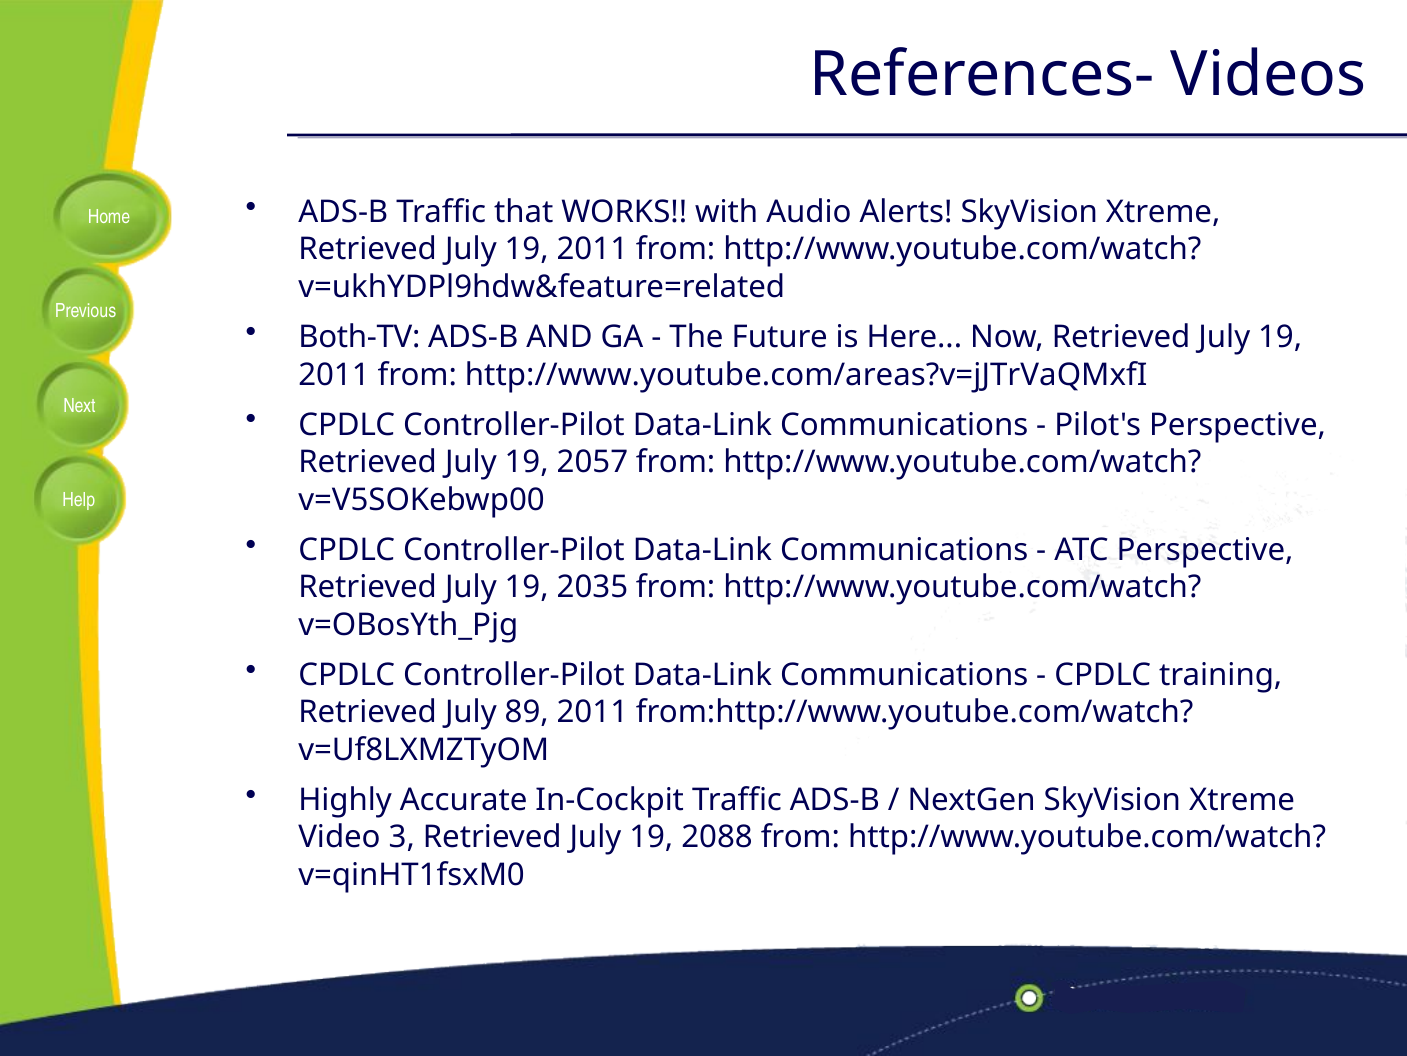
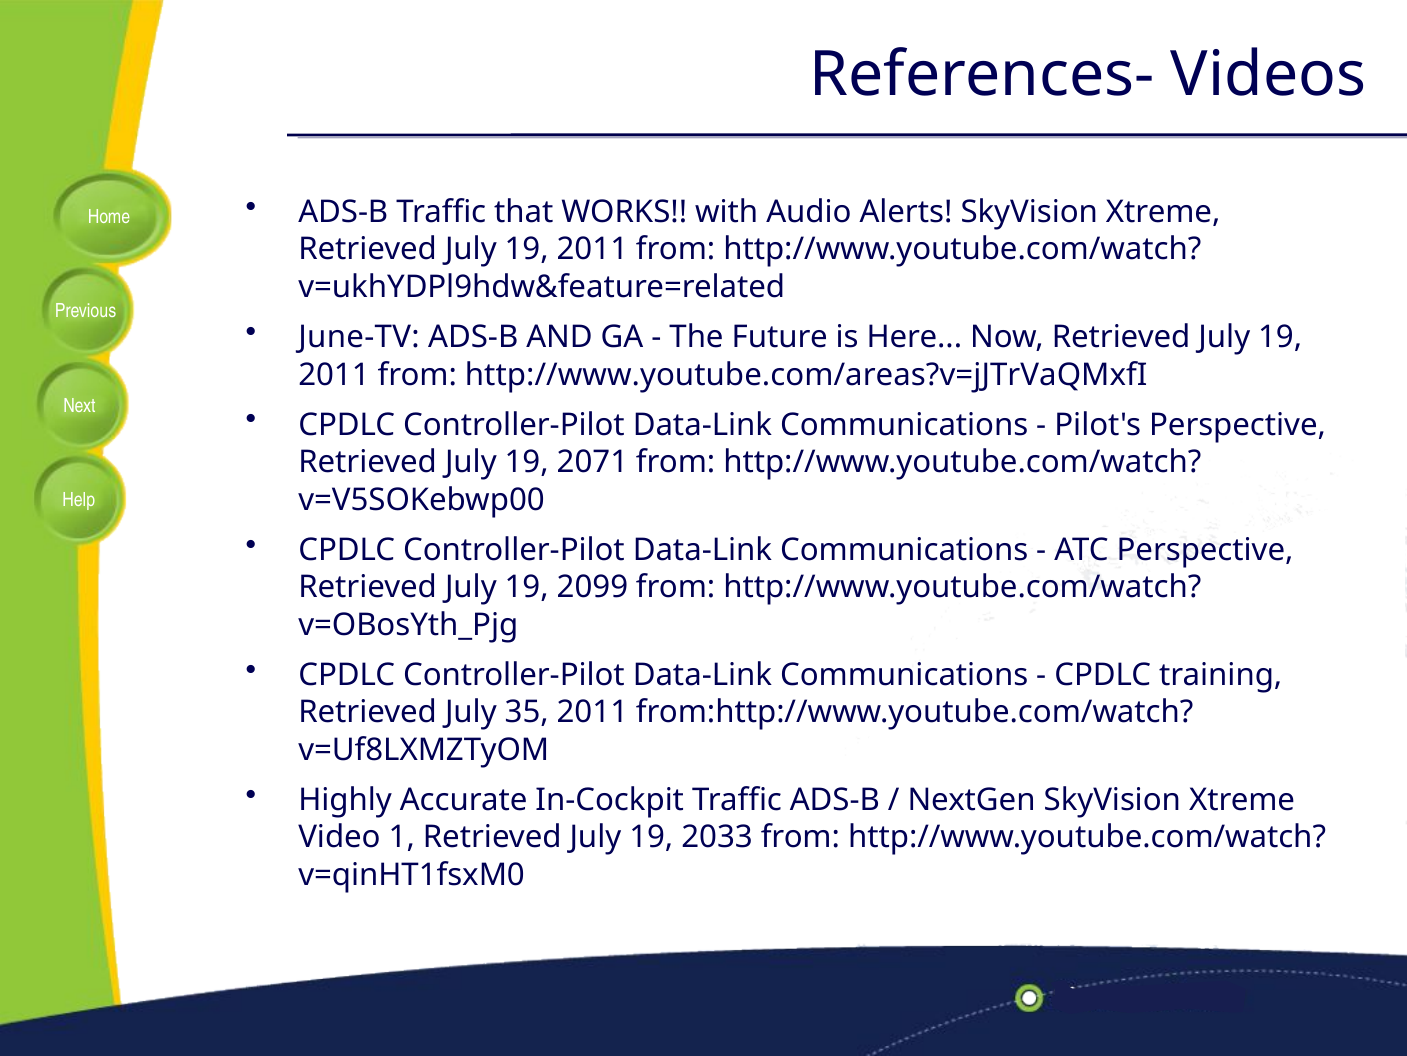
Both-TV: Both-TV -> June-TV
2057: 2057 -> 2071
2035: 2035 -> 2099
89: 89 -> 35
3: 3 -> 1
2088: 2088 -> 2033
